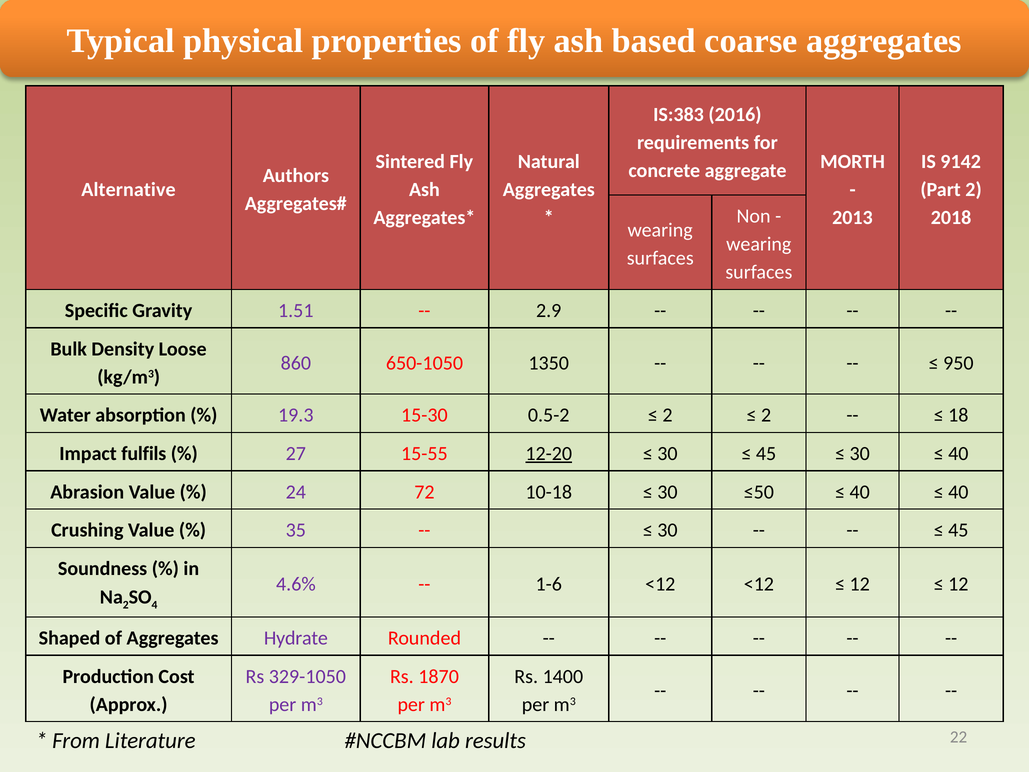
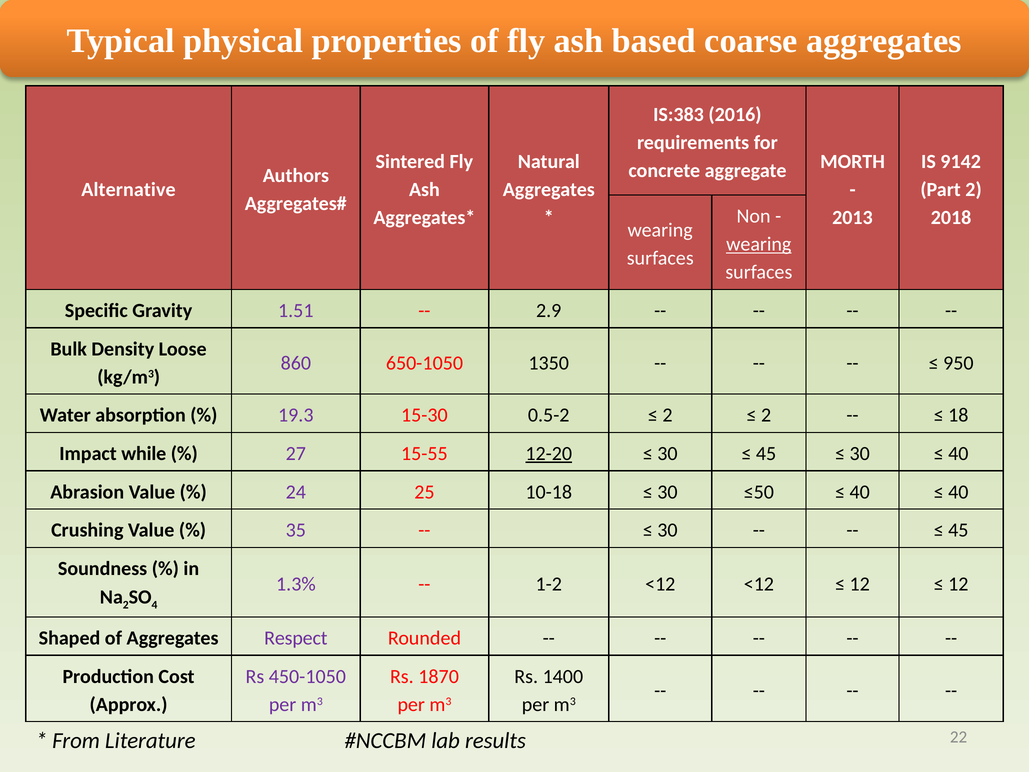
wearing at (759, 244) underline: none -> present
fulfils: fulfils -> while
72: 72 -> 25
4.6%: 4.6% -> 1.3%
1-6: 1-6 -> 1-2
Hydrate: Hydrate -> Respect
329-1050: 329-1050 -> 450-1050
